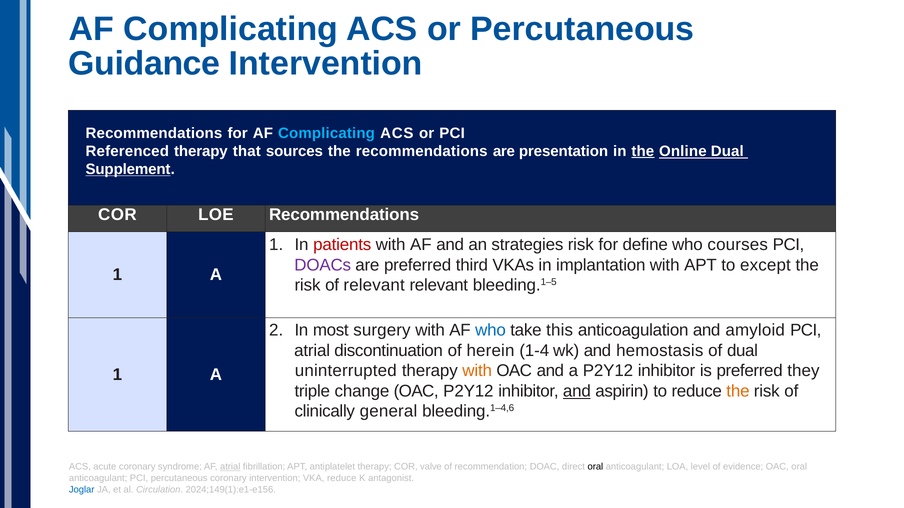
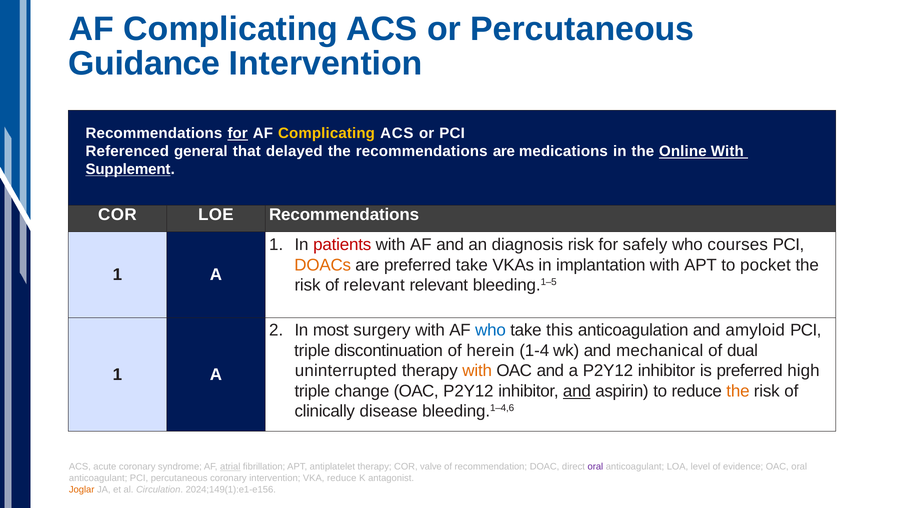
for at (238, 133) underline: none -> present
Complicating at (326, 133) colour: light blue -> yellow
Referenced therapy: therapy -> general
sources: sources -> delayed
presentation: presentation -> medications
the at (643, 151) underline: present -> none
Online Dual: Dual -> With
strategies: strategies -> diagnosis
define: define -> safely
DOACs colour: purple -> orange
preferred third: third -> take
except: except -> pocket
atrial at (312, 351): atrial -> triple
hemostasis: hemostasis -> mechanical
they: they -> high
general: general -> disease
oral at (595, 467) colour: black -> purple
Joglar colour: blue -> orange
